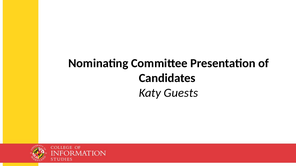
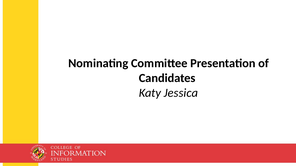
Guests: Guests -> Jessica
